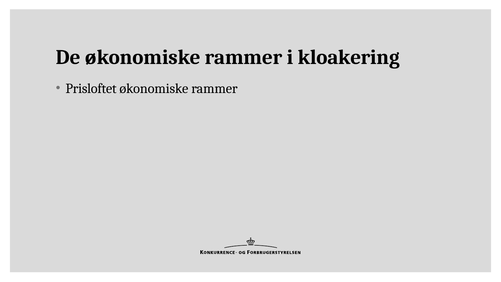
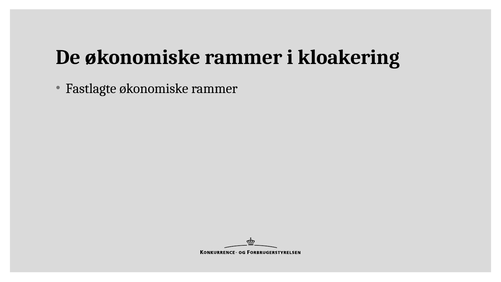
Prisloftet: Prisloftet -> Fastlagte
